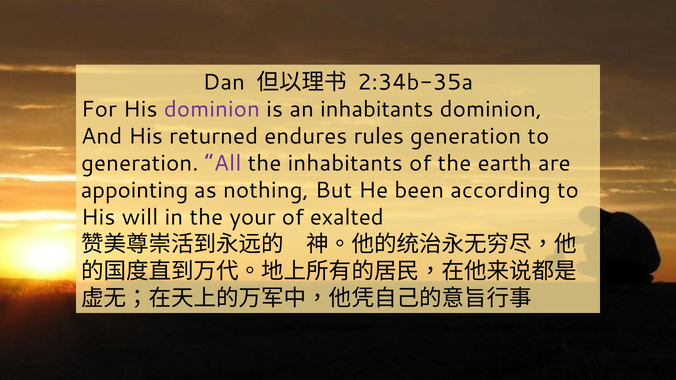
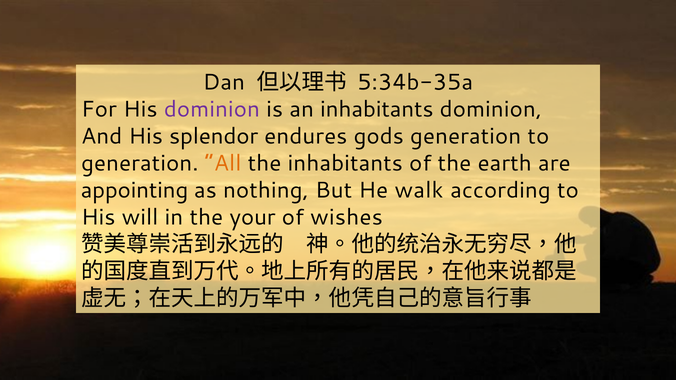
2:34b-35a: 2:34b-35a -> 5:34b-35a
returned: returned -> splendor
rules: rules -> gods
All colour: purple -> orange
been: been -> walk
exalted: exalted -> wishes
